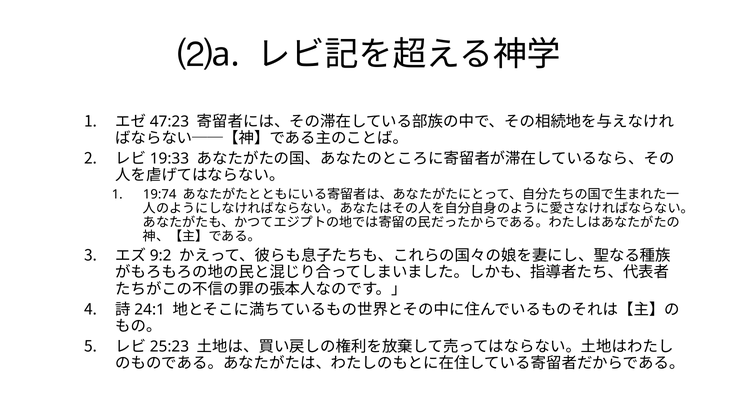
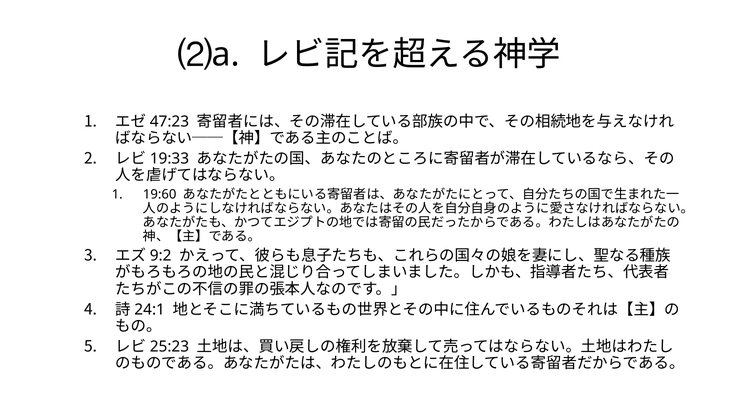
19:74: 19:74 -> 19:60
